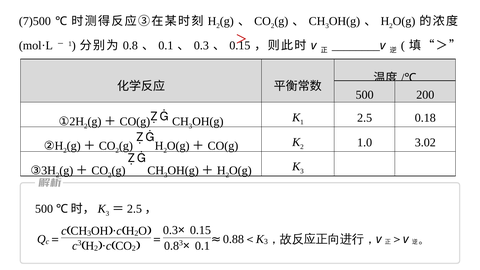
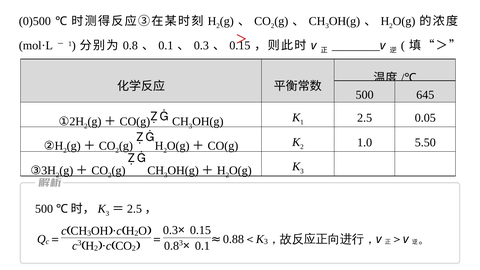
7)500: 7)500 -> 0)500
200: 200 -> 645
0.18: 0.18 -> 0.05
3.02: 3.02 -> 5.50
